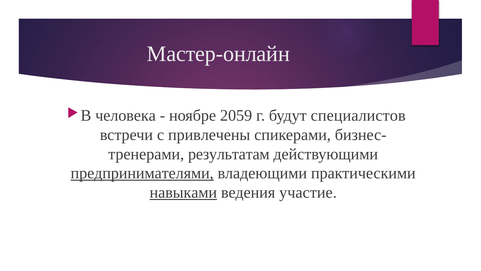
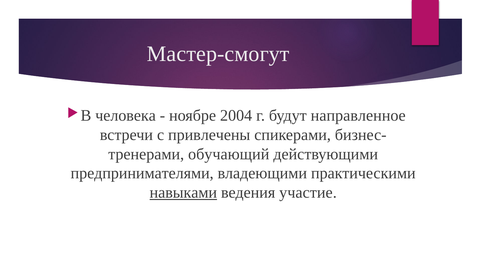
Мастер-онлайн: Мастер-онлайн -> Мастер-смогут
2059: 2059 -> 2004
специалистов: специалистов -> направленное
результатам: результатам -> обучающий
предпринимателями underline: present -> none
